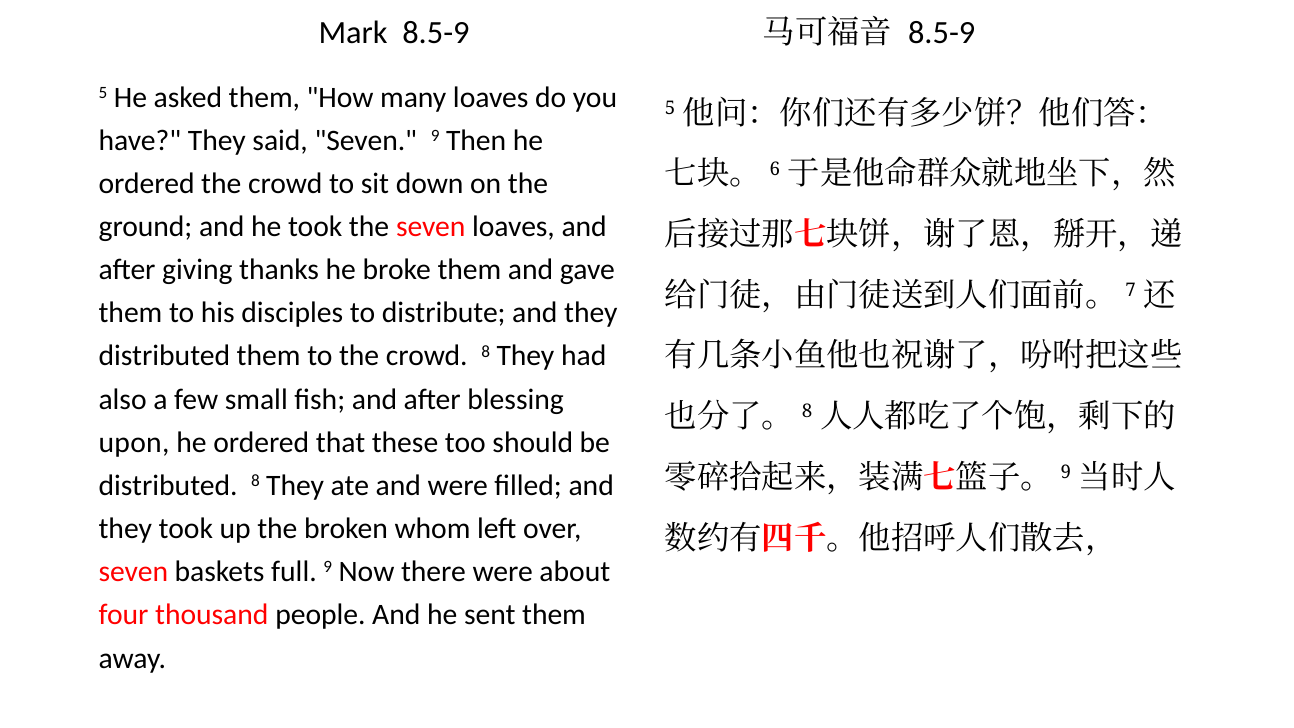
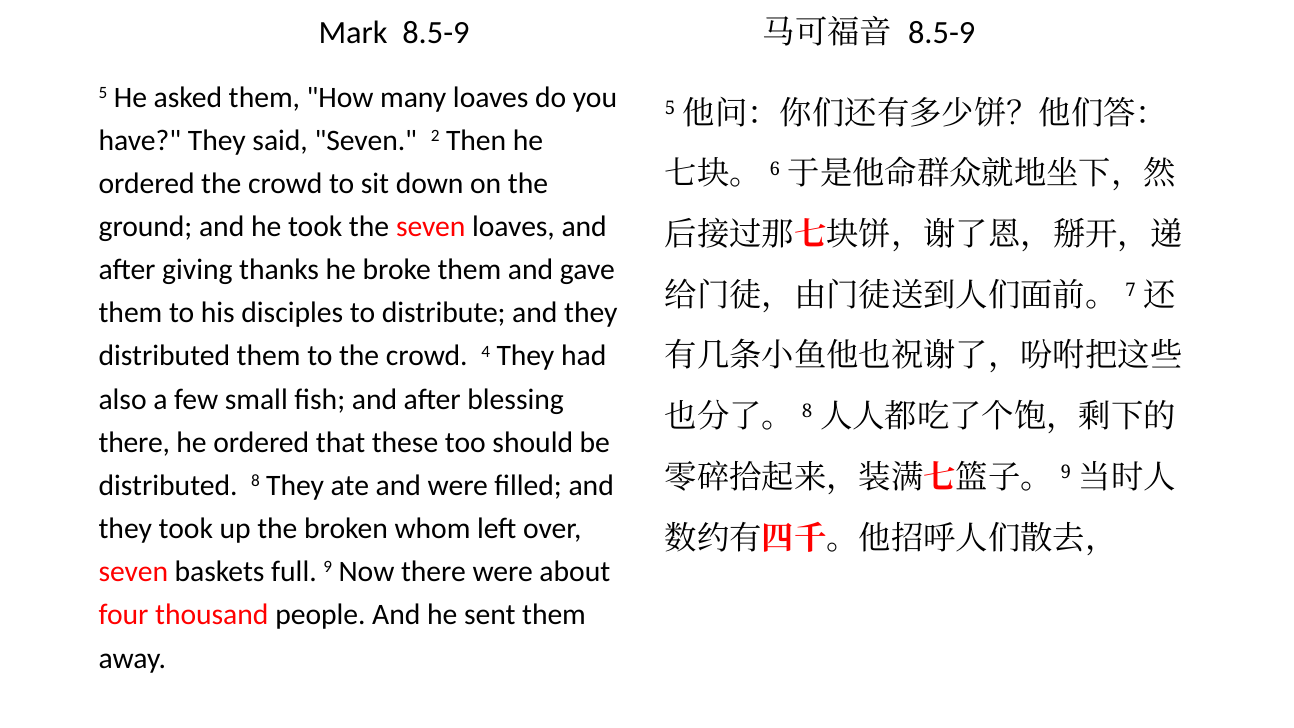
Seven 9: 9 -> 2
crowd 8: 8 -> 4
upon at (134, 442): upon -> there
